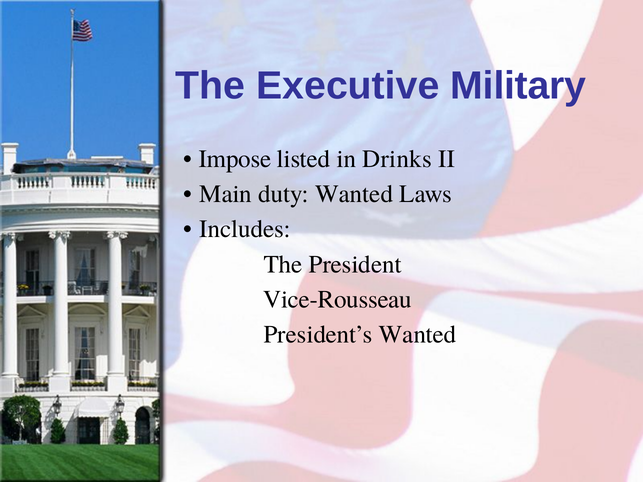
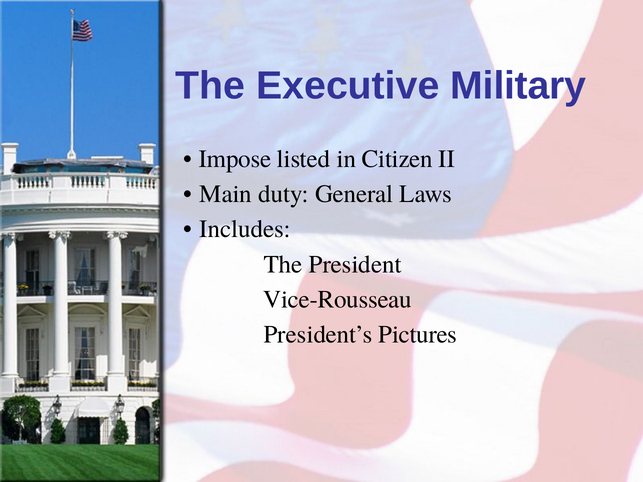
Drinks: Drinks -> Citizen
duty Wanted: Wanted -> General
President’s Wanted: Wanted -> Pictures
